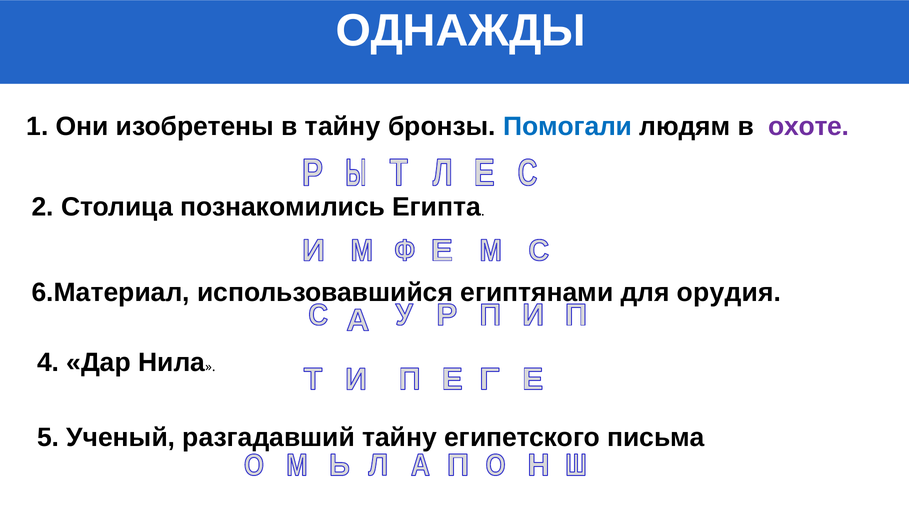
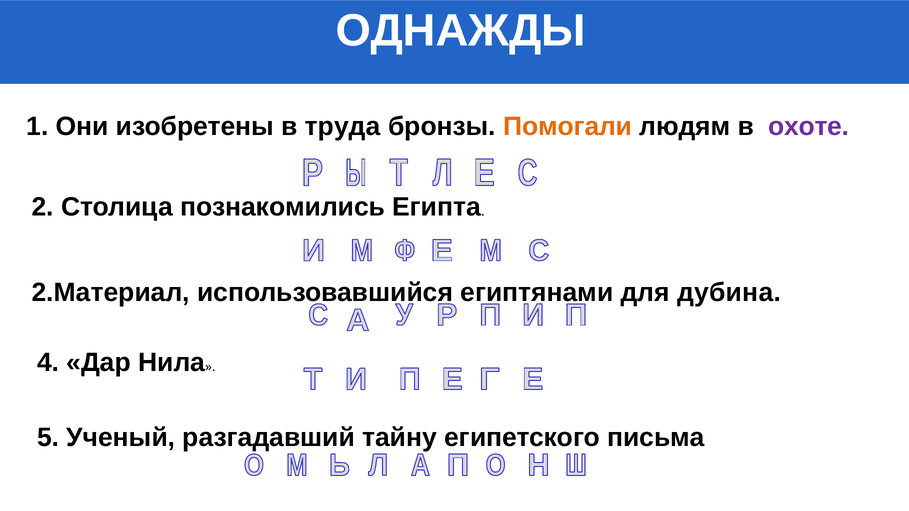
в тайну: тайну -> труда
Помогали colour: blue -> orange
6.Материал: 6.Материал -> 2.Материал
орудия: орудия -> дубина
